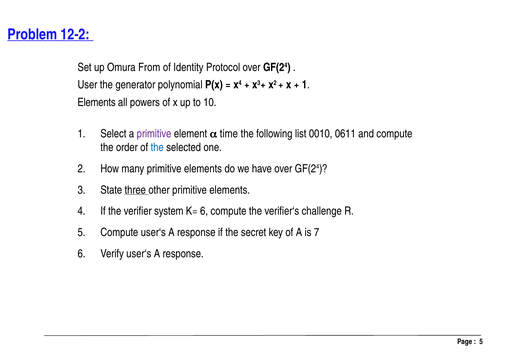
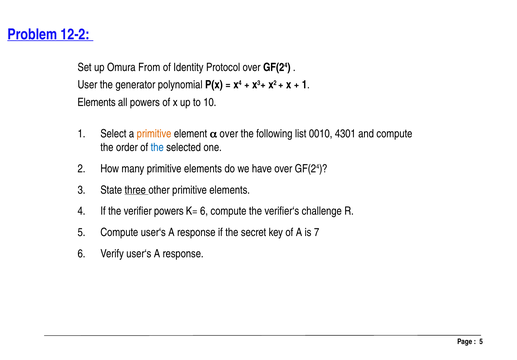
primitive at (154, 133) colour: purple -> orange
time at (229, 133): time -> over
0611: 0611 -> 4301
verifier system: system -> powers
